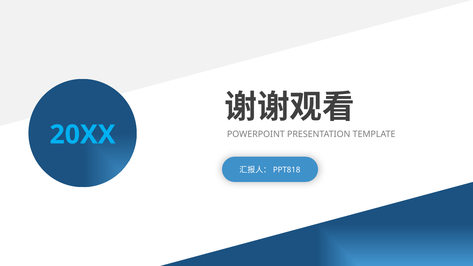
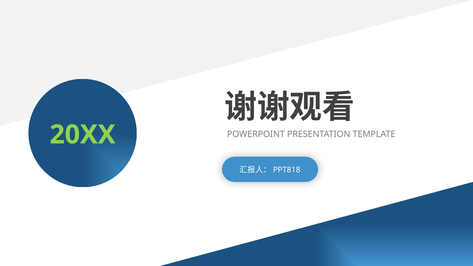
20XX colour: light blue -> light green
